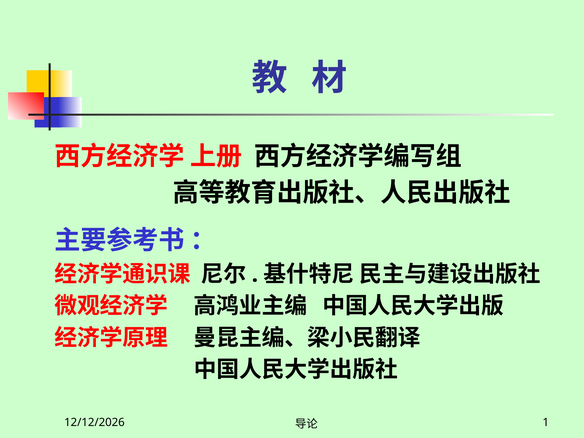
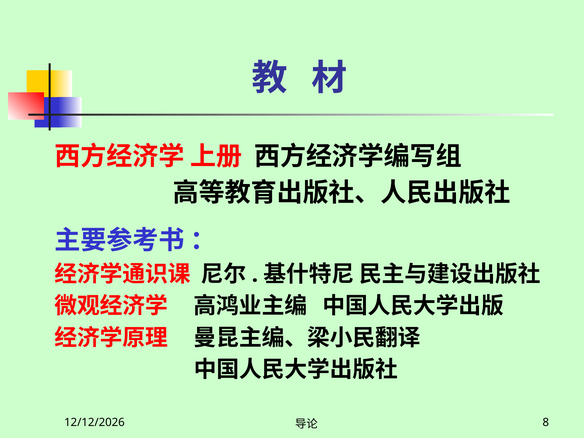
1: 1 -> 8
